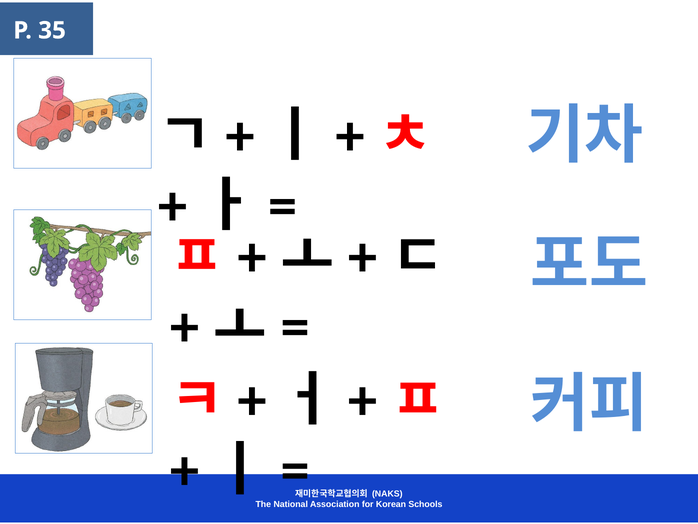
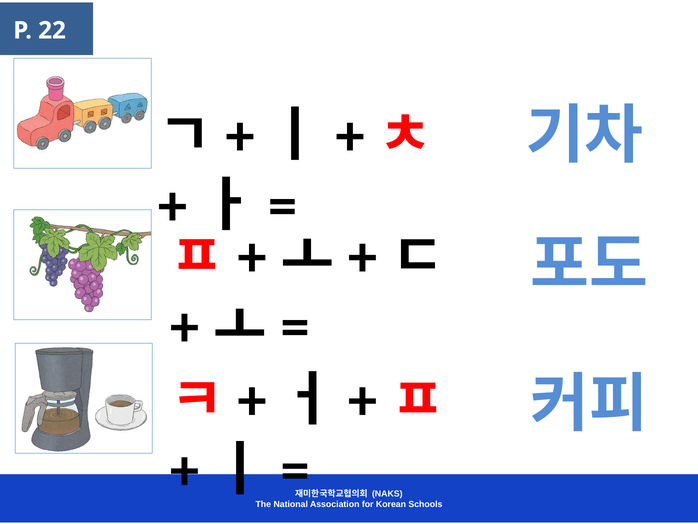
35: 35 -> 22
